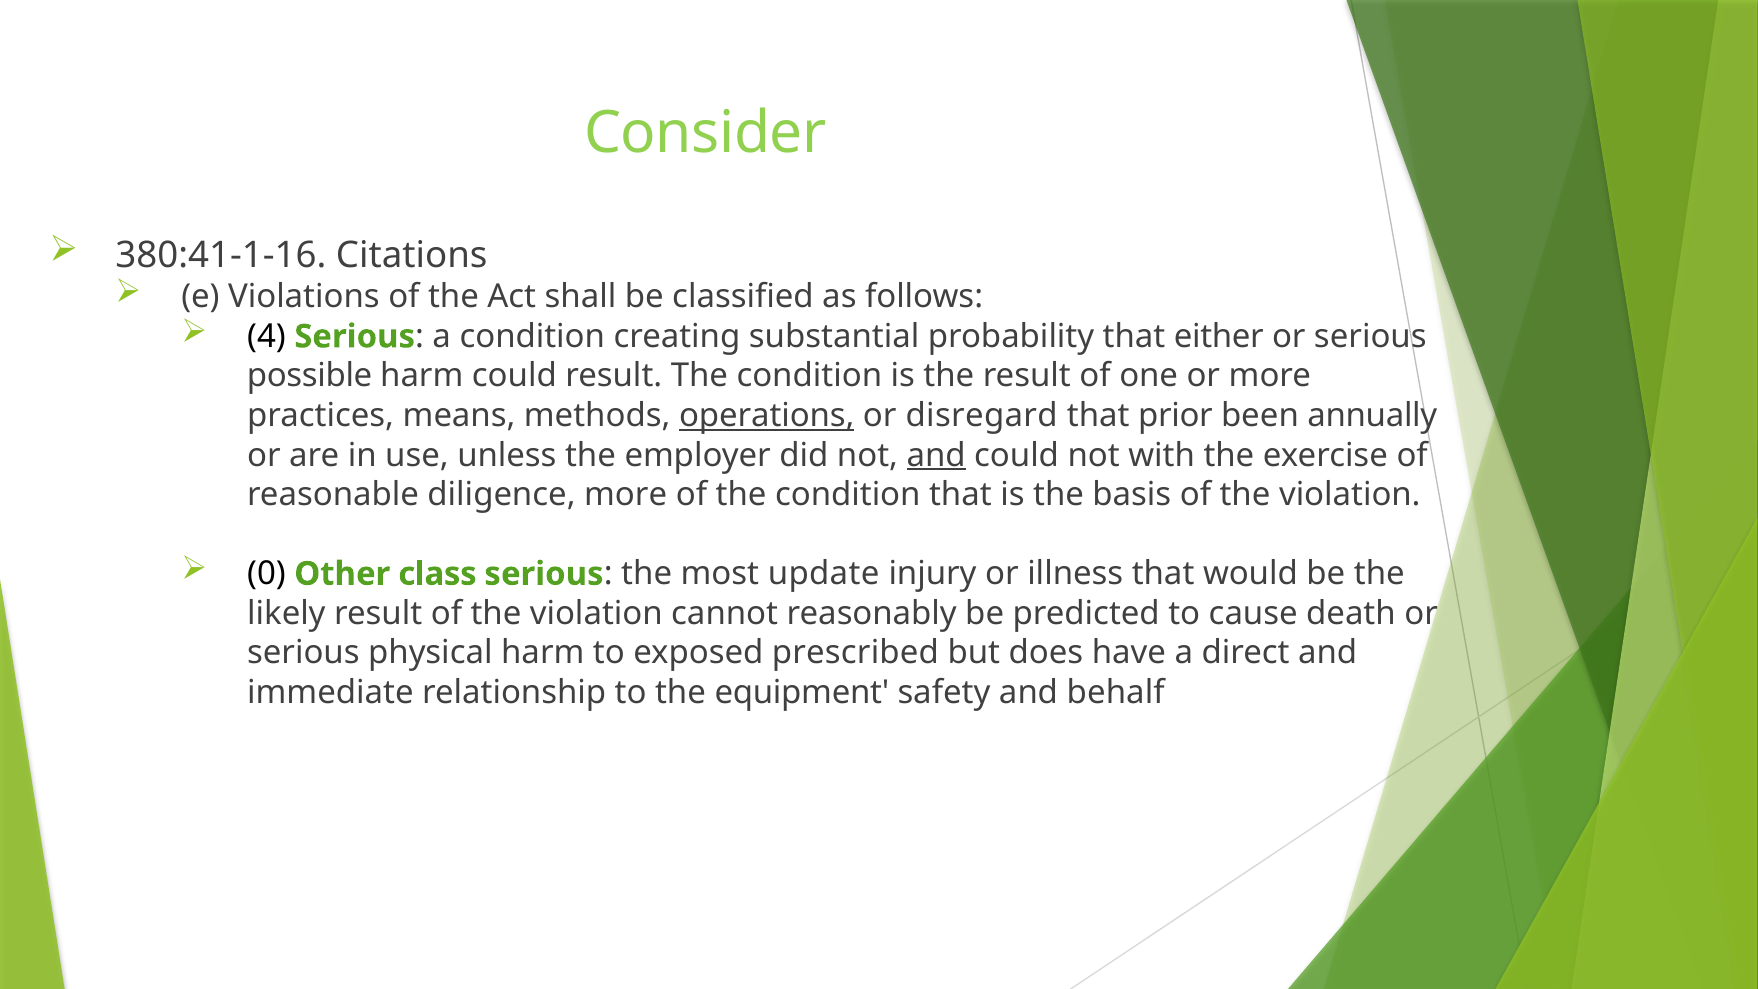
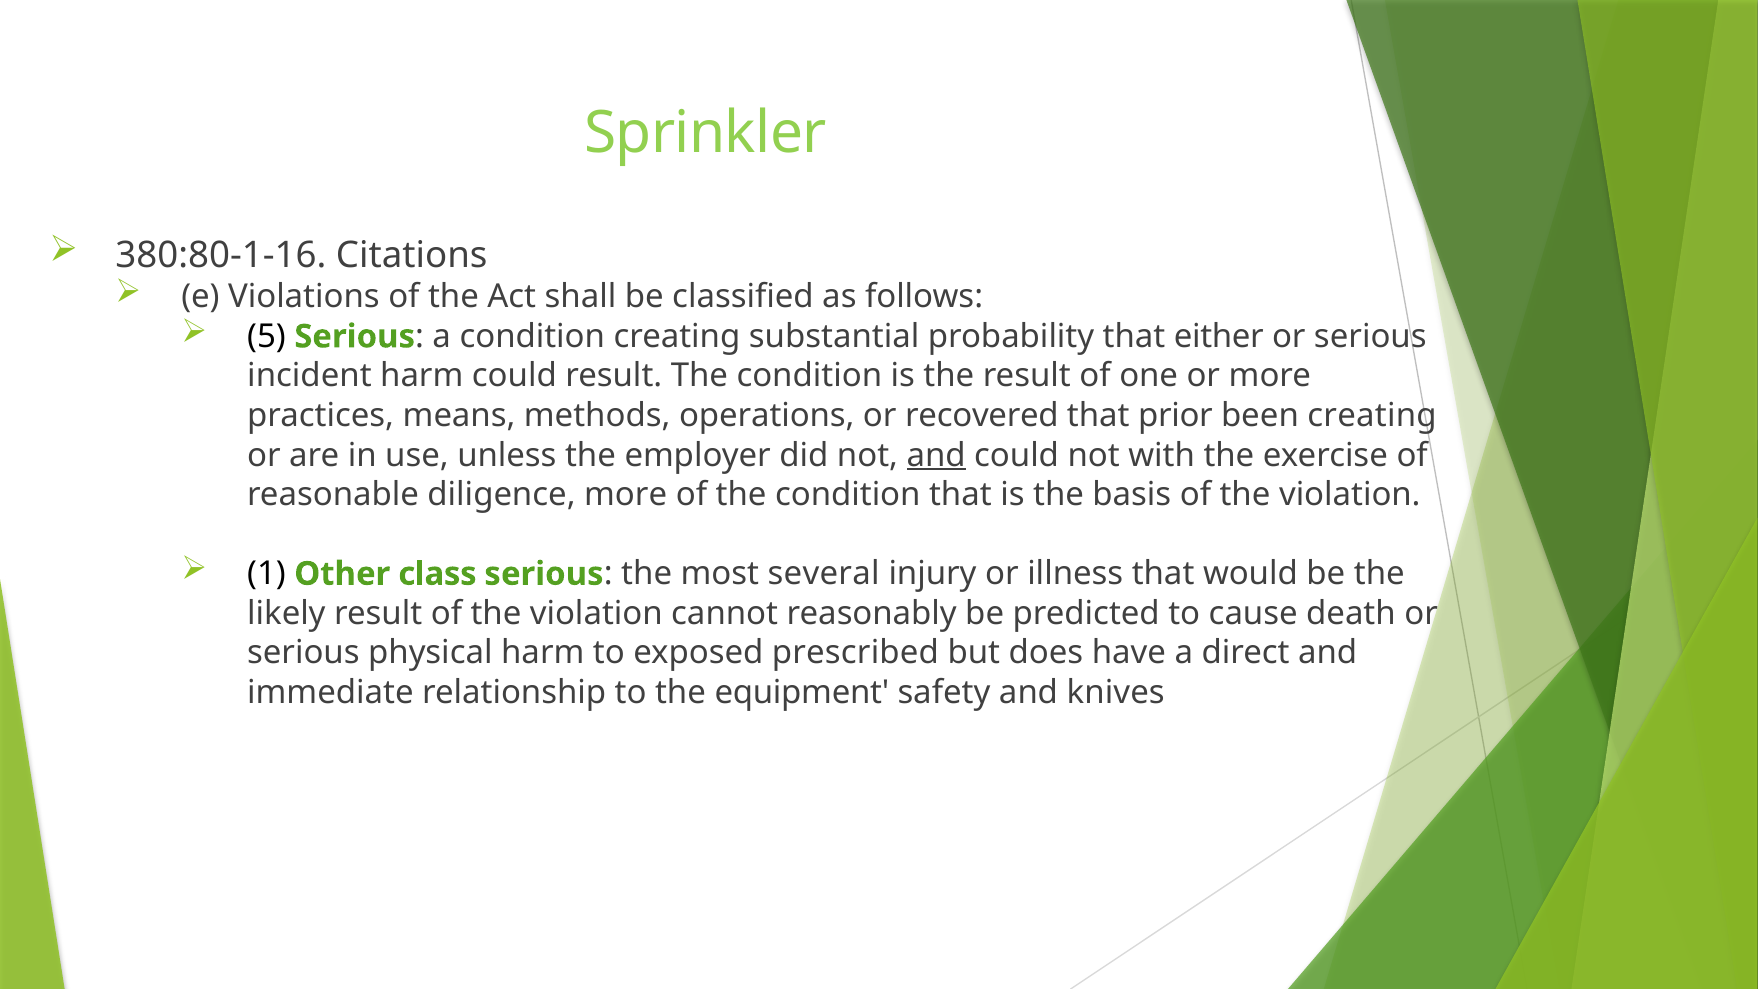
Consider: Consider -> Sprinkler
380:41-1-16: 380:41-1-16 -> 380:80-1-16
4: 4 -> 5
possible: possible -> incident
operations underline: present -> none
disregard: disregard -> recovered
been annually: annually -> creating
0: 0 -> 1
update: update -> several
behalf: behalf -> knives
